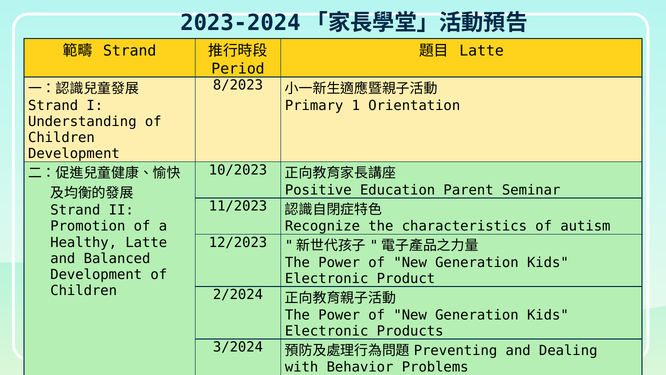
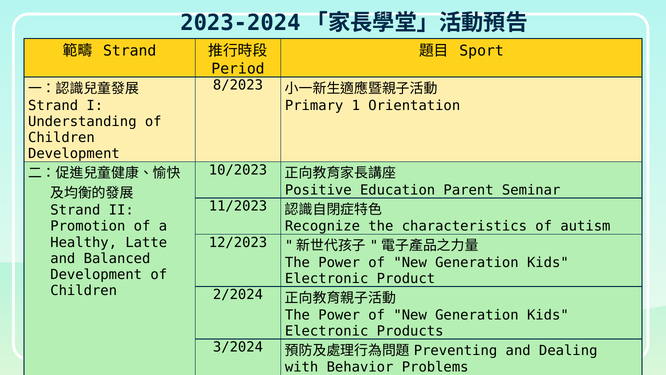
Latte at (482, 51): Latte -> Sport
